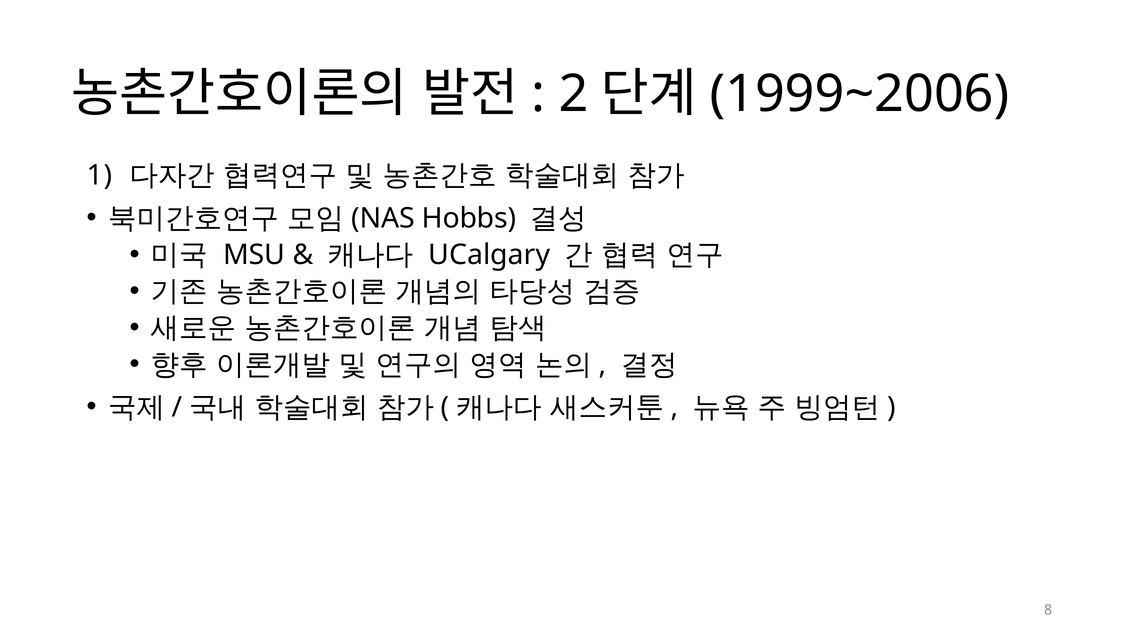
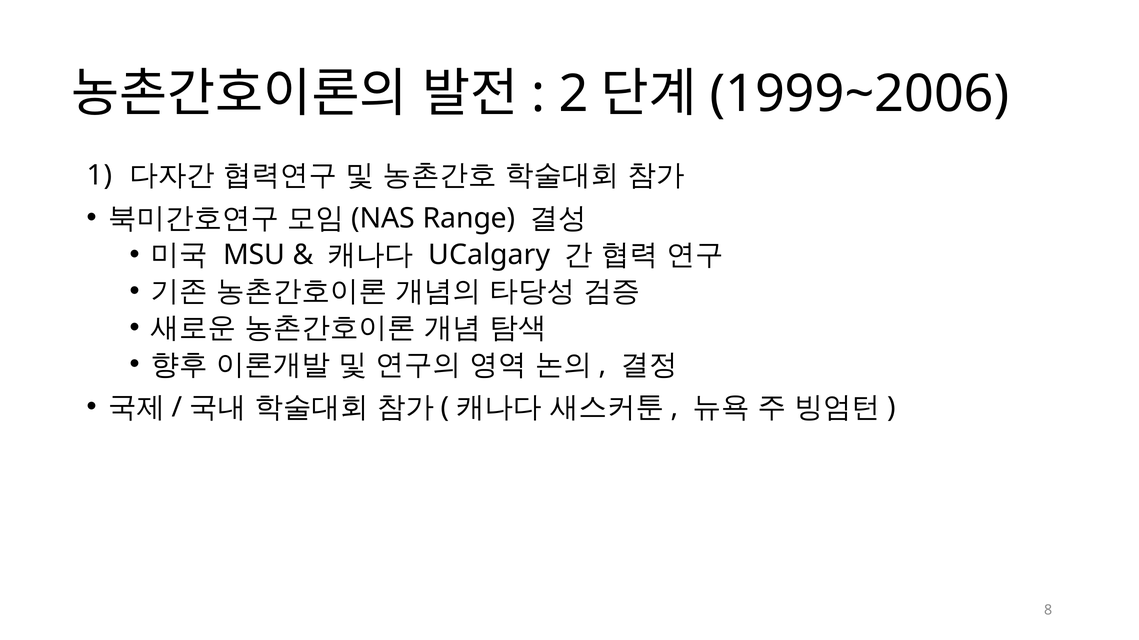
Hobbs: Hobbs -> Range
